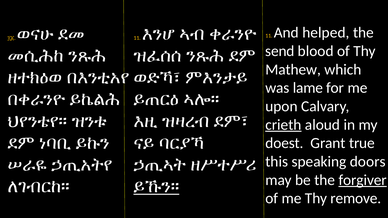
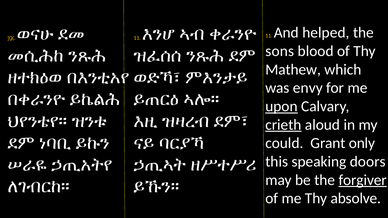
send: send -> sons
lame: lame -> envy
upon underline: none -> present
doest: doest -> could
true: true -> only
ይኹን። underline: present -> none
remove: remove -> absolve
